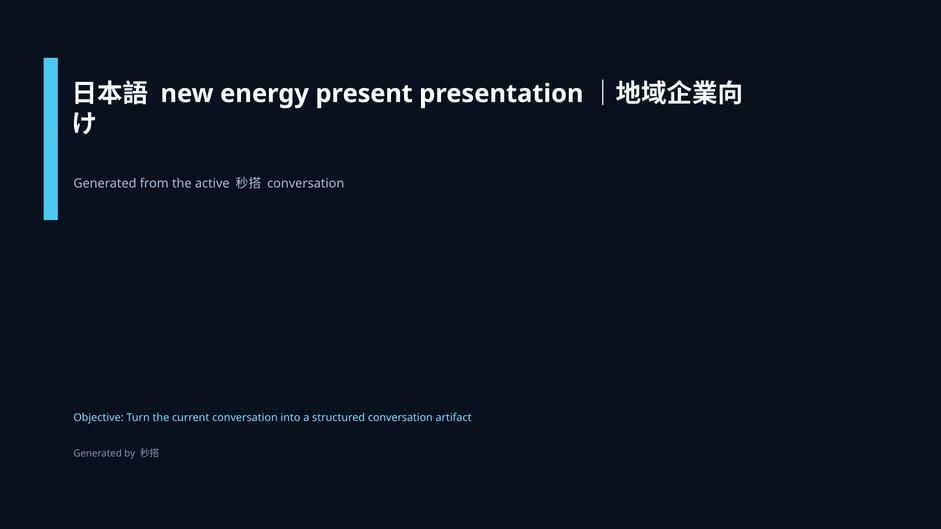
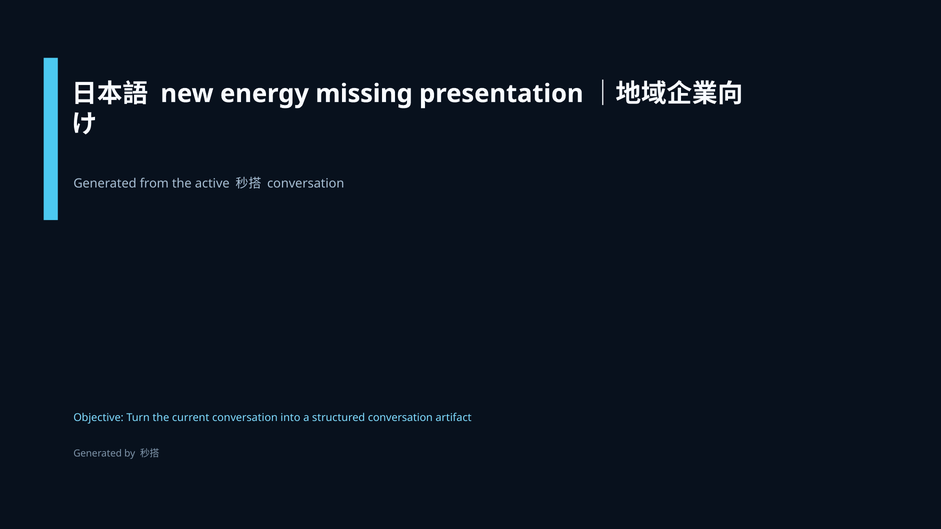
present: present -> missing
